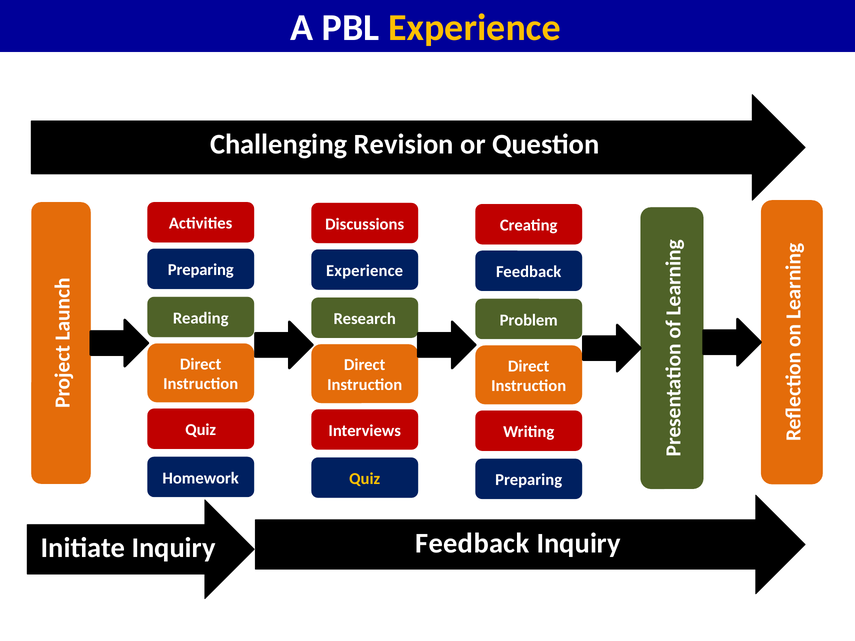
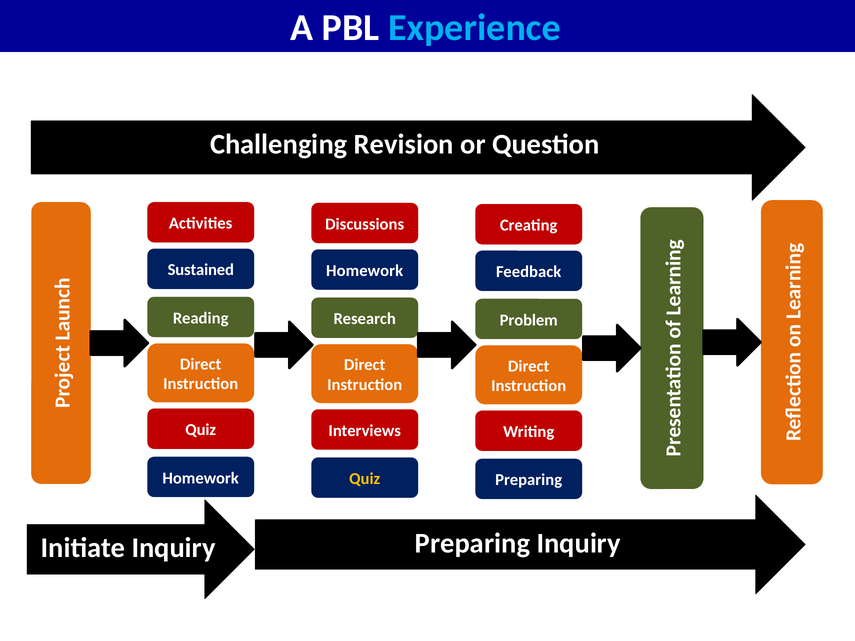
Experience at (475, 28) colour: yellow -> light blue
Preparing at (201, 270): Preparing -> Sustained
Experience at (365, 271): Experience -> Homework
Feedback at (472, 543): Feedback -> Preparing
